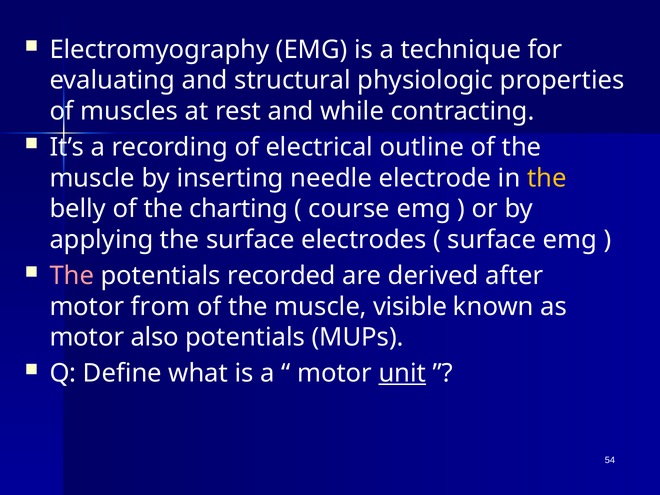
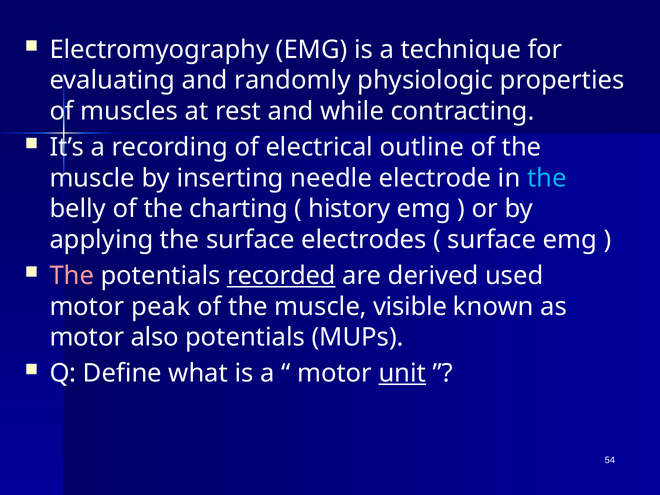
structural: structural -> randomly
the at (547, 178) colour: yellow -> light blue
course: course -> history
recorded underline: none -> present
after: after -> used
from: from -> peak
